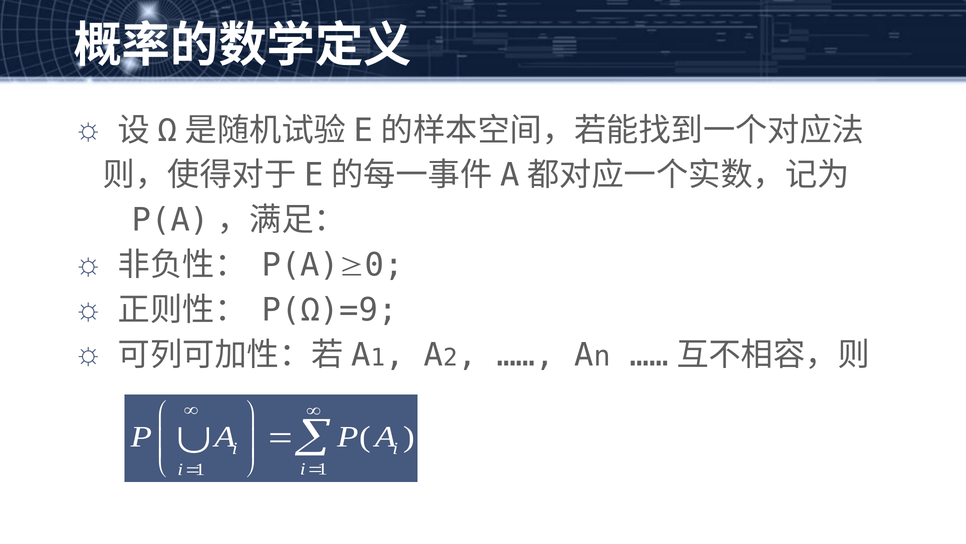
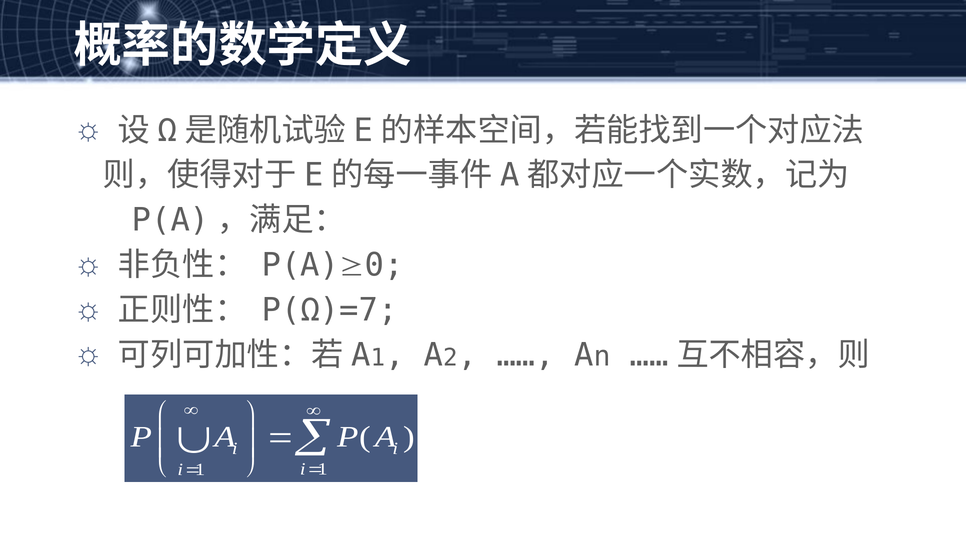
P(Ω)=9: P(Ω)=9 -> P(Ω)=7
